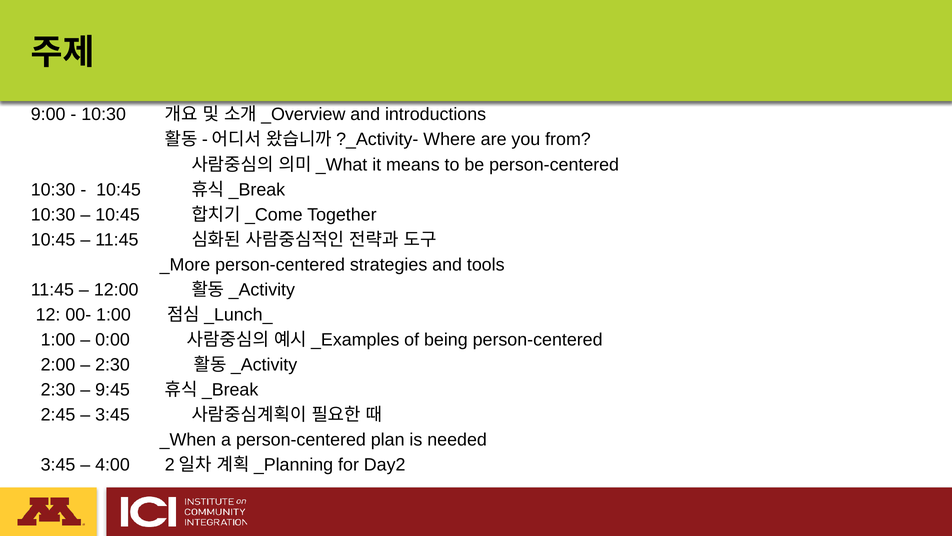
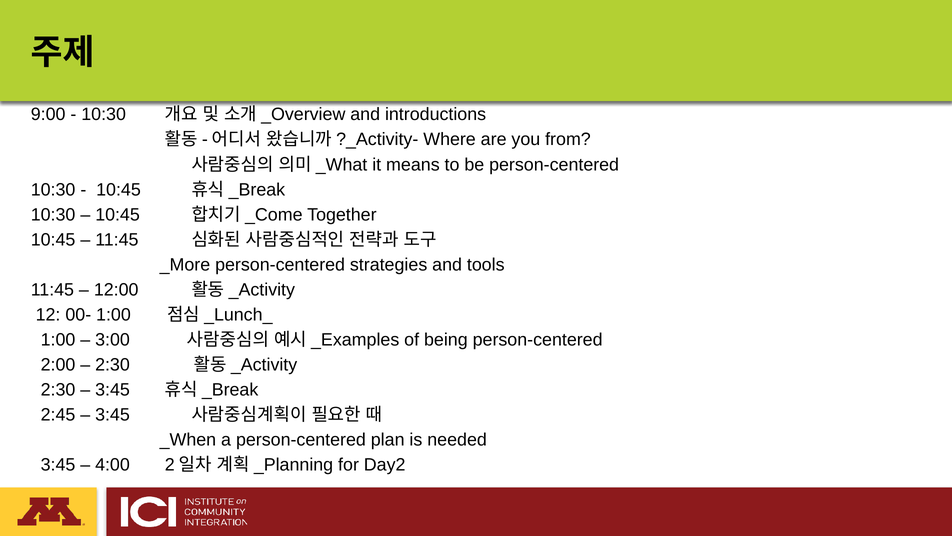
0:00: 0:00 -> 3:00
9:45 at (113, 389): 9:45 -> 3:45
